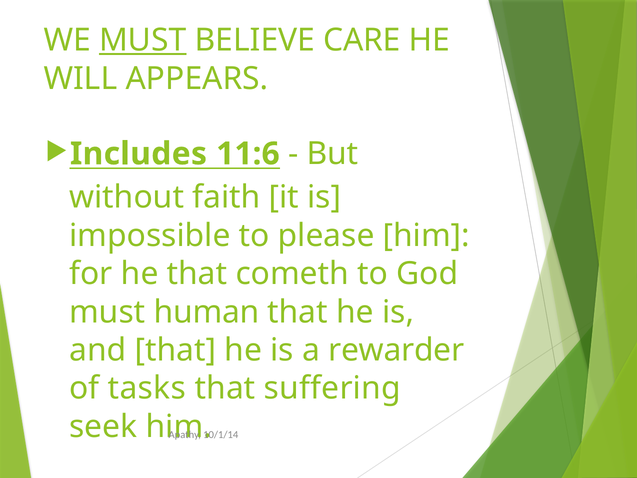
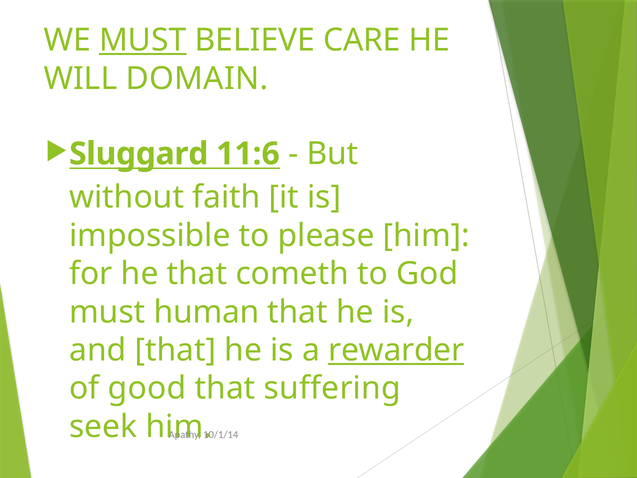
APPEARS: APPEARS -> DOMAIN
Includes: Includes -> Sluggard
rewarder underline: none -> present
tasks: tasks -> good
